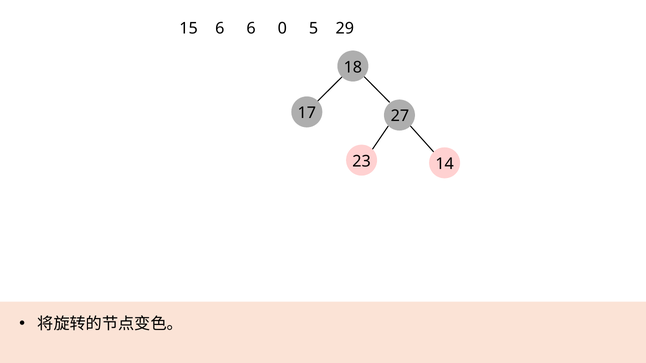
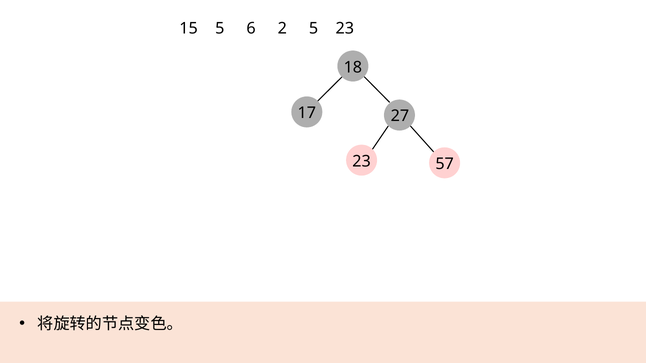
15 6: 6 -> 5
0: 0 -> 2
5 29: 29 -> 23
14: 14 -> 57
